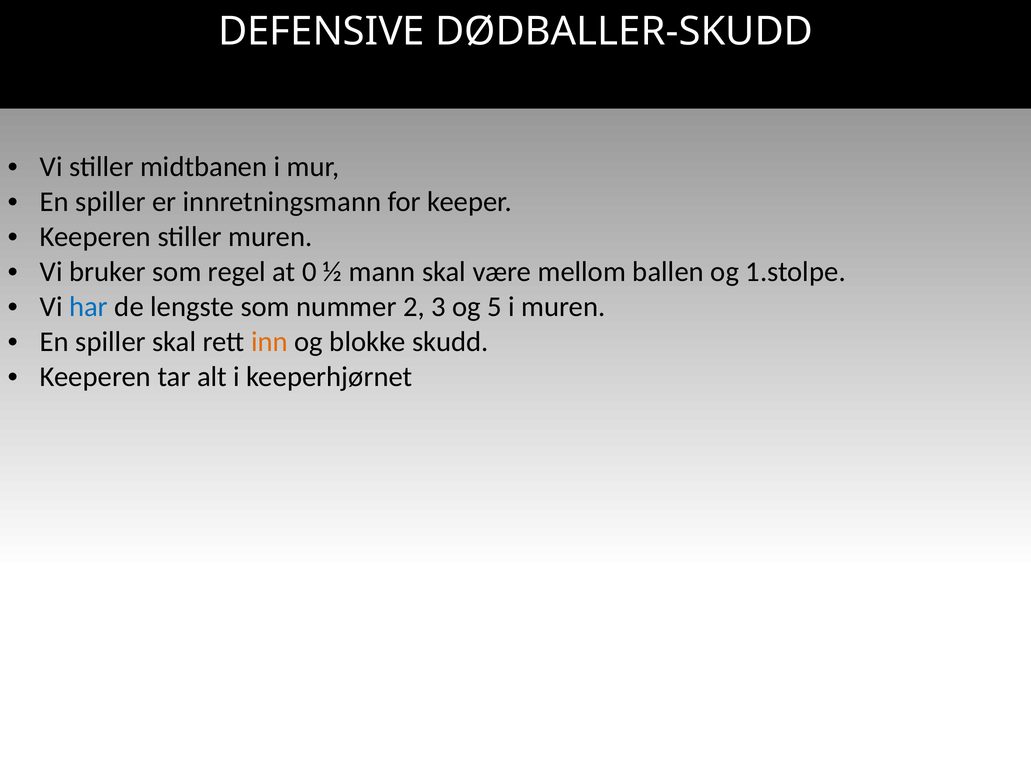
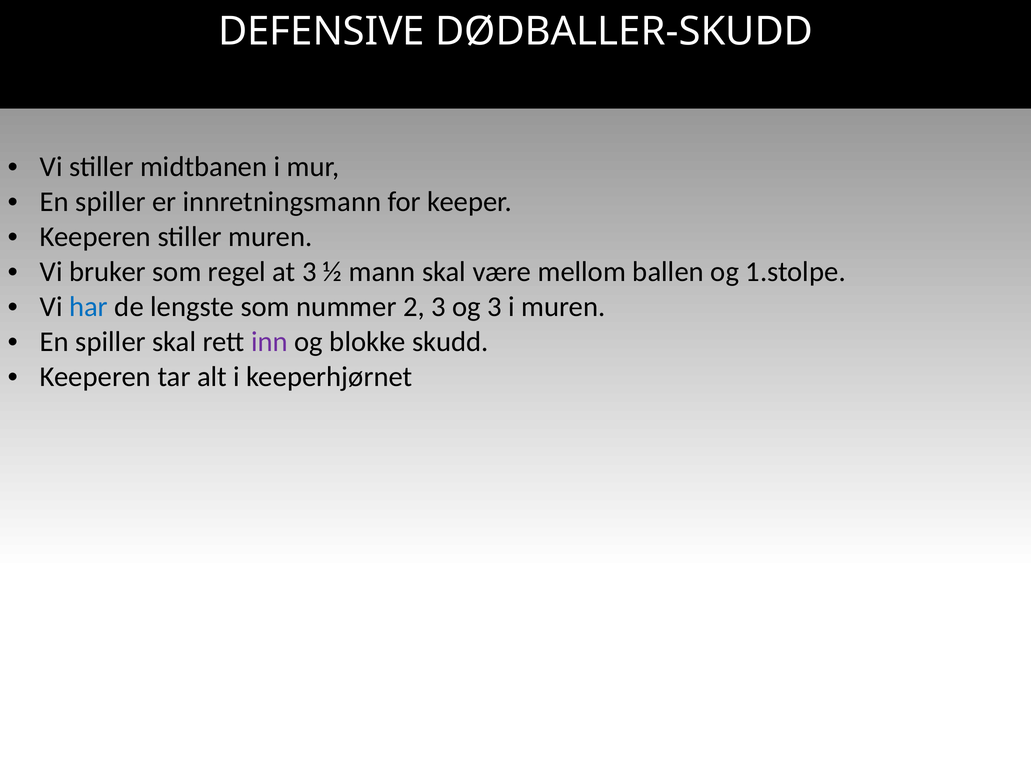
at 0: 0 -> 3
og 5: 5 -> 3
inn colour: orange -> purple
